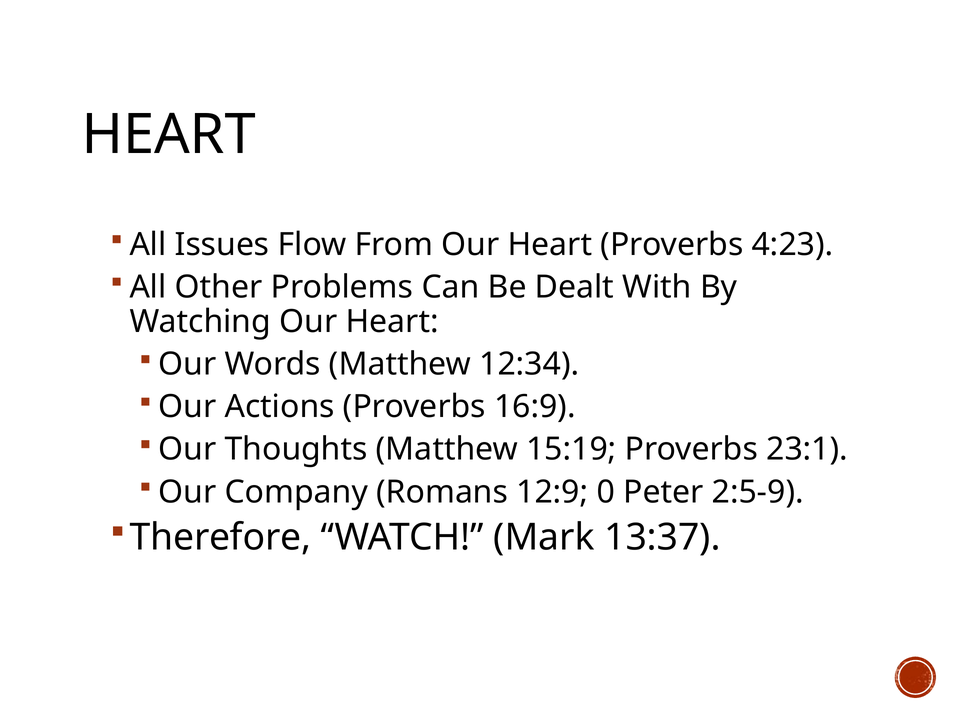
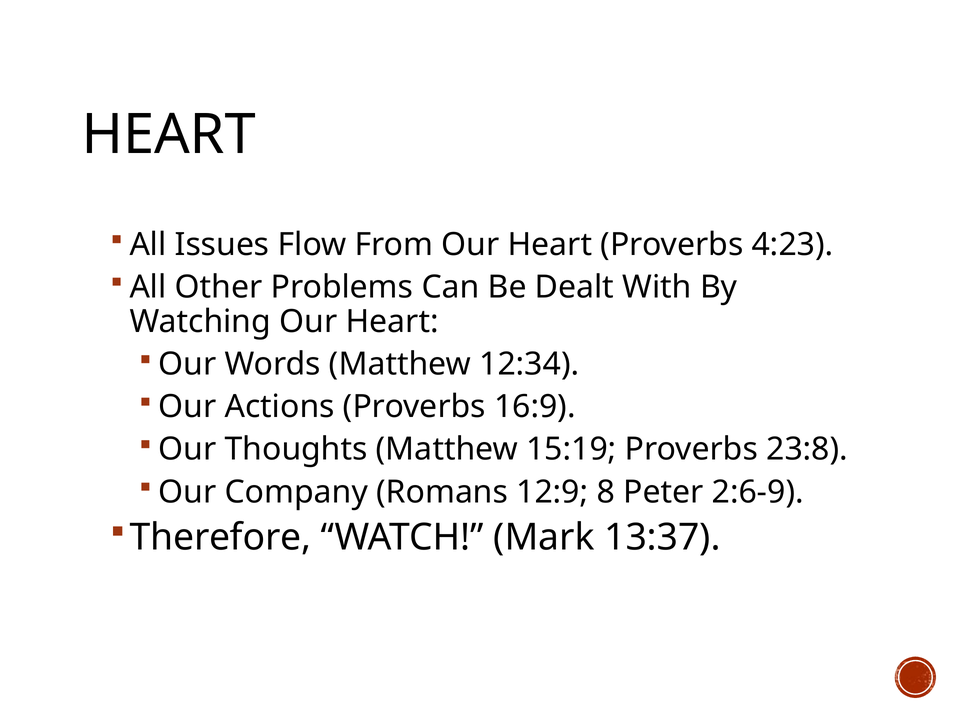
23:1: 23:1 -> 23:8
0: 0 -> 8
2:5-9: 2:5-9 -> 2:6-9
